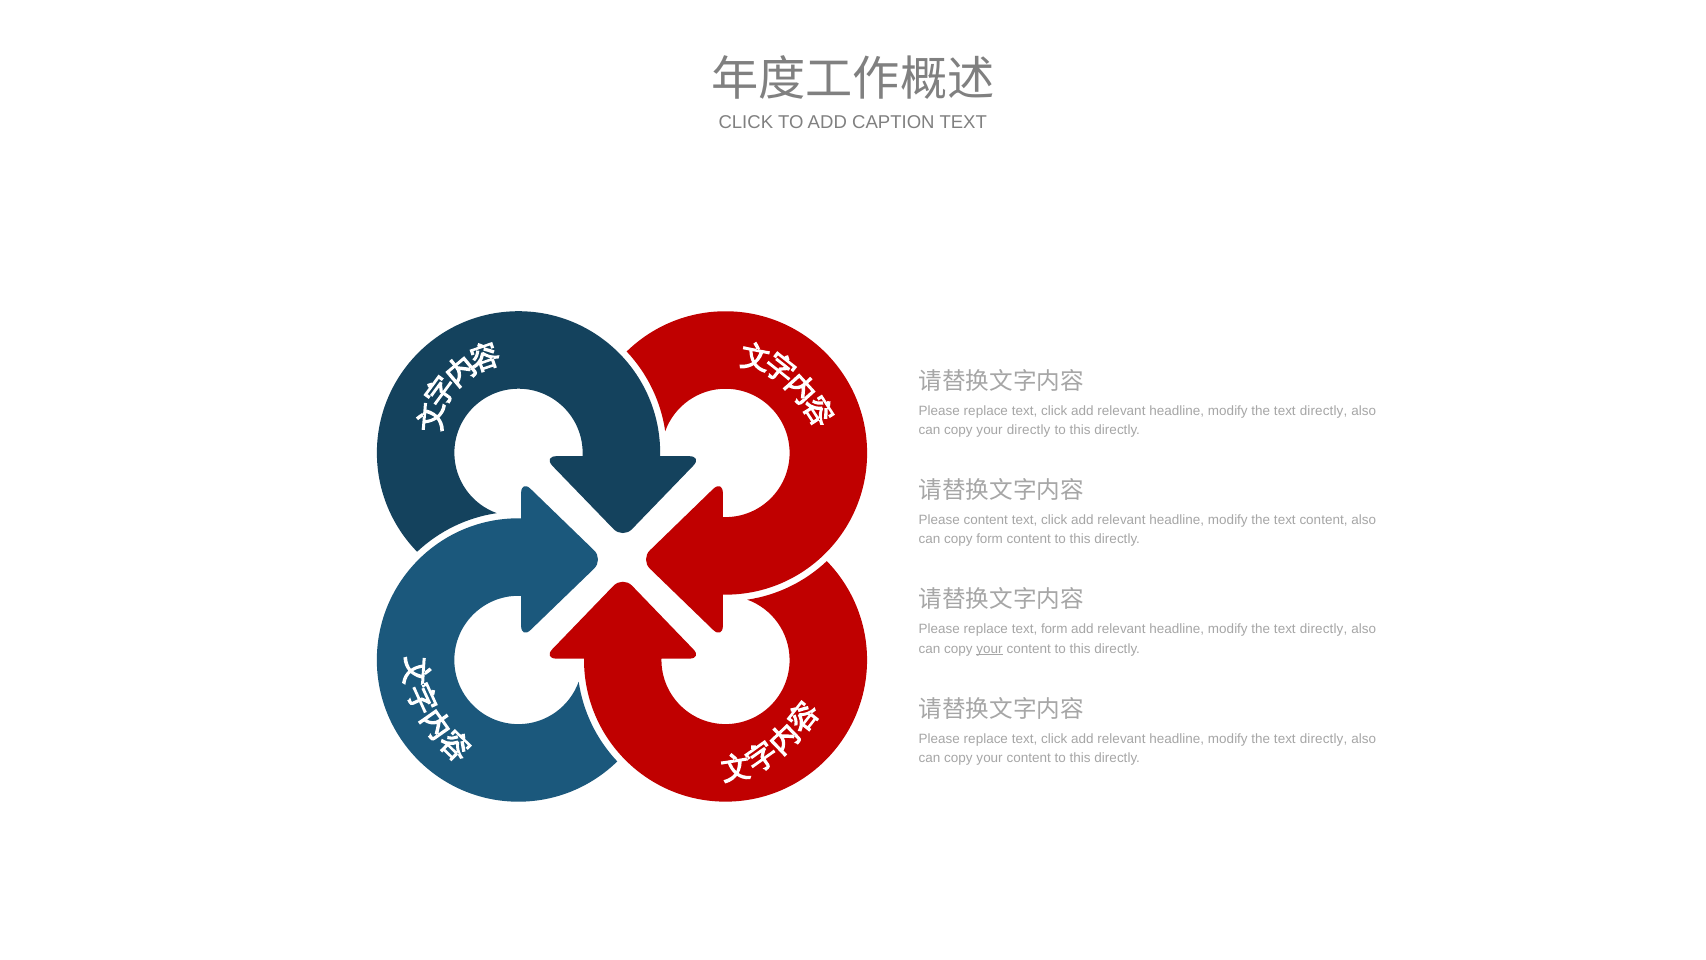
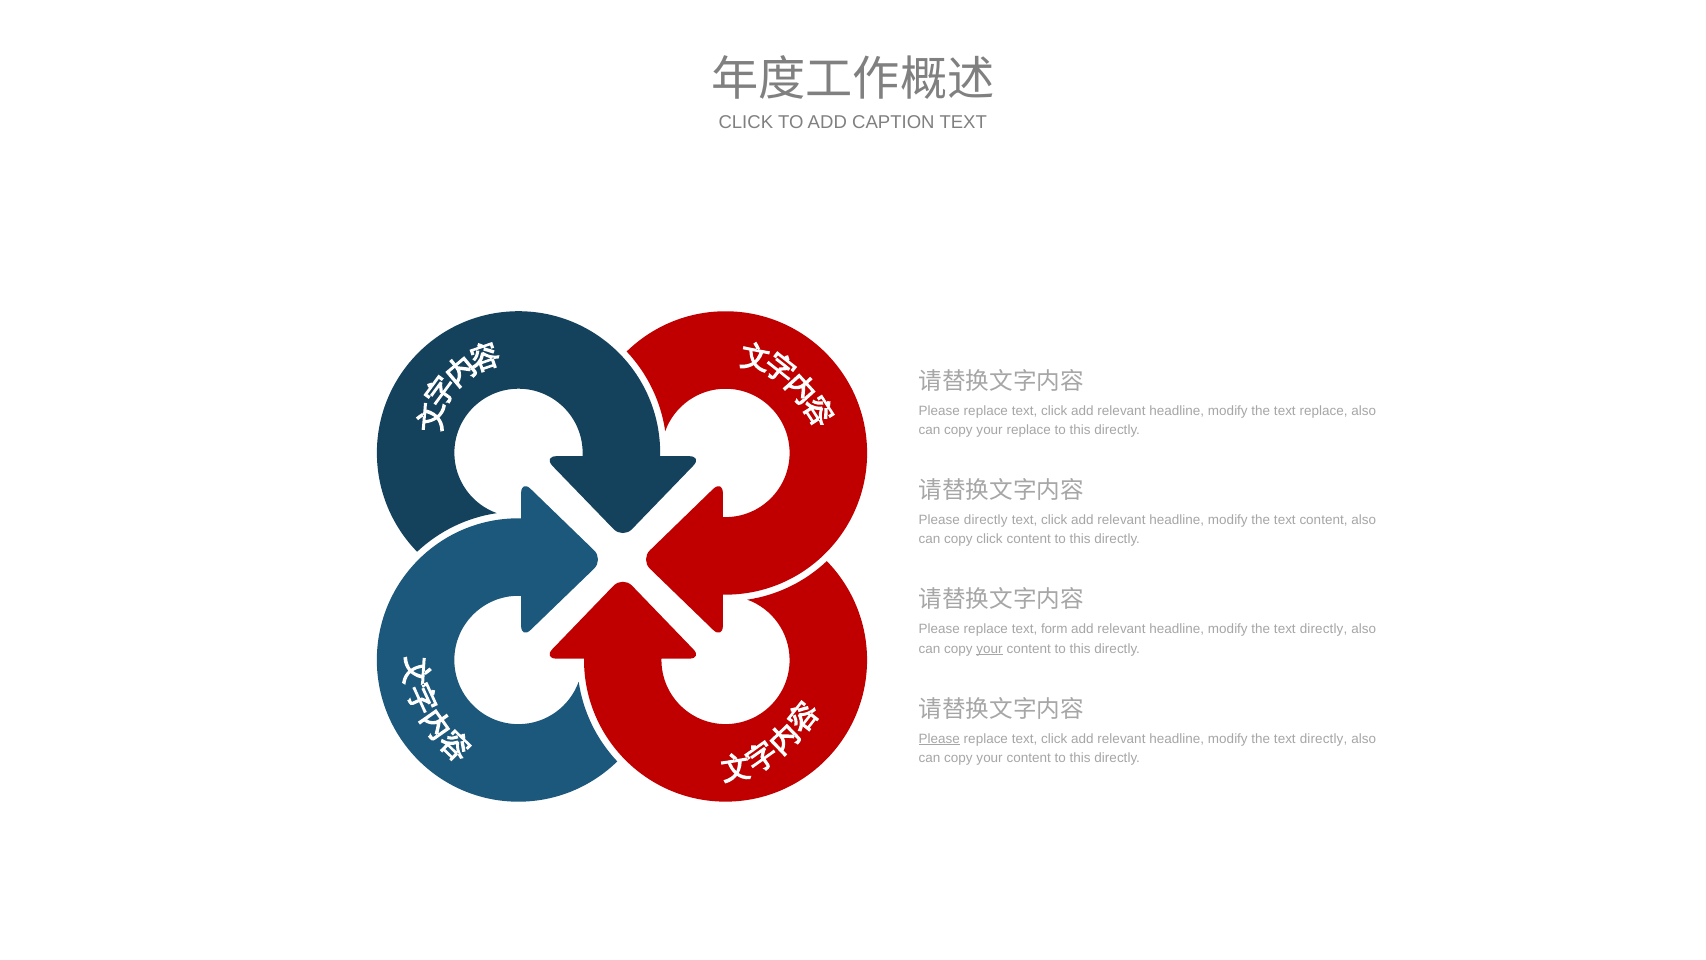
directly at (1324, 411): directly -> replace
your directly: directly -> replace
Please content: content -> directly
copy form: form -> click
Please at (939, 738) underline: none -> present
